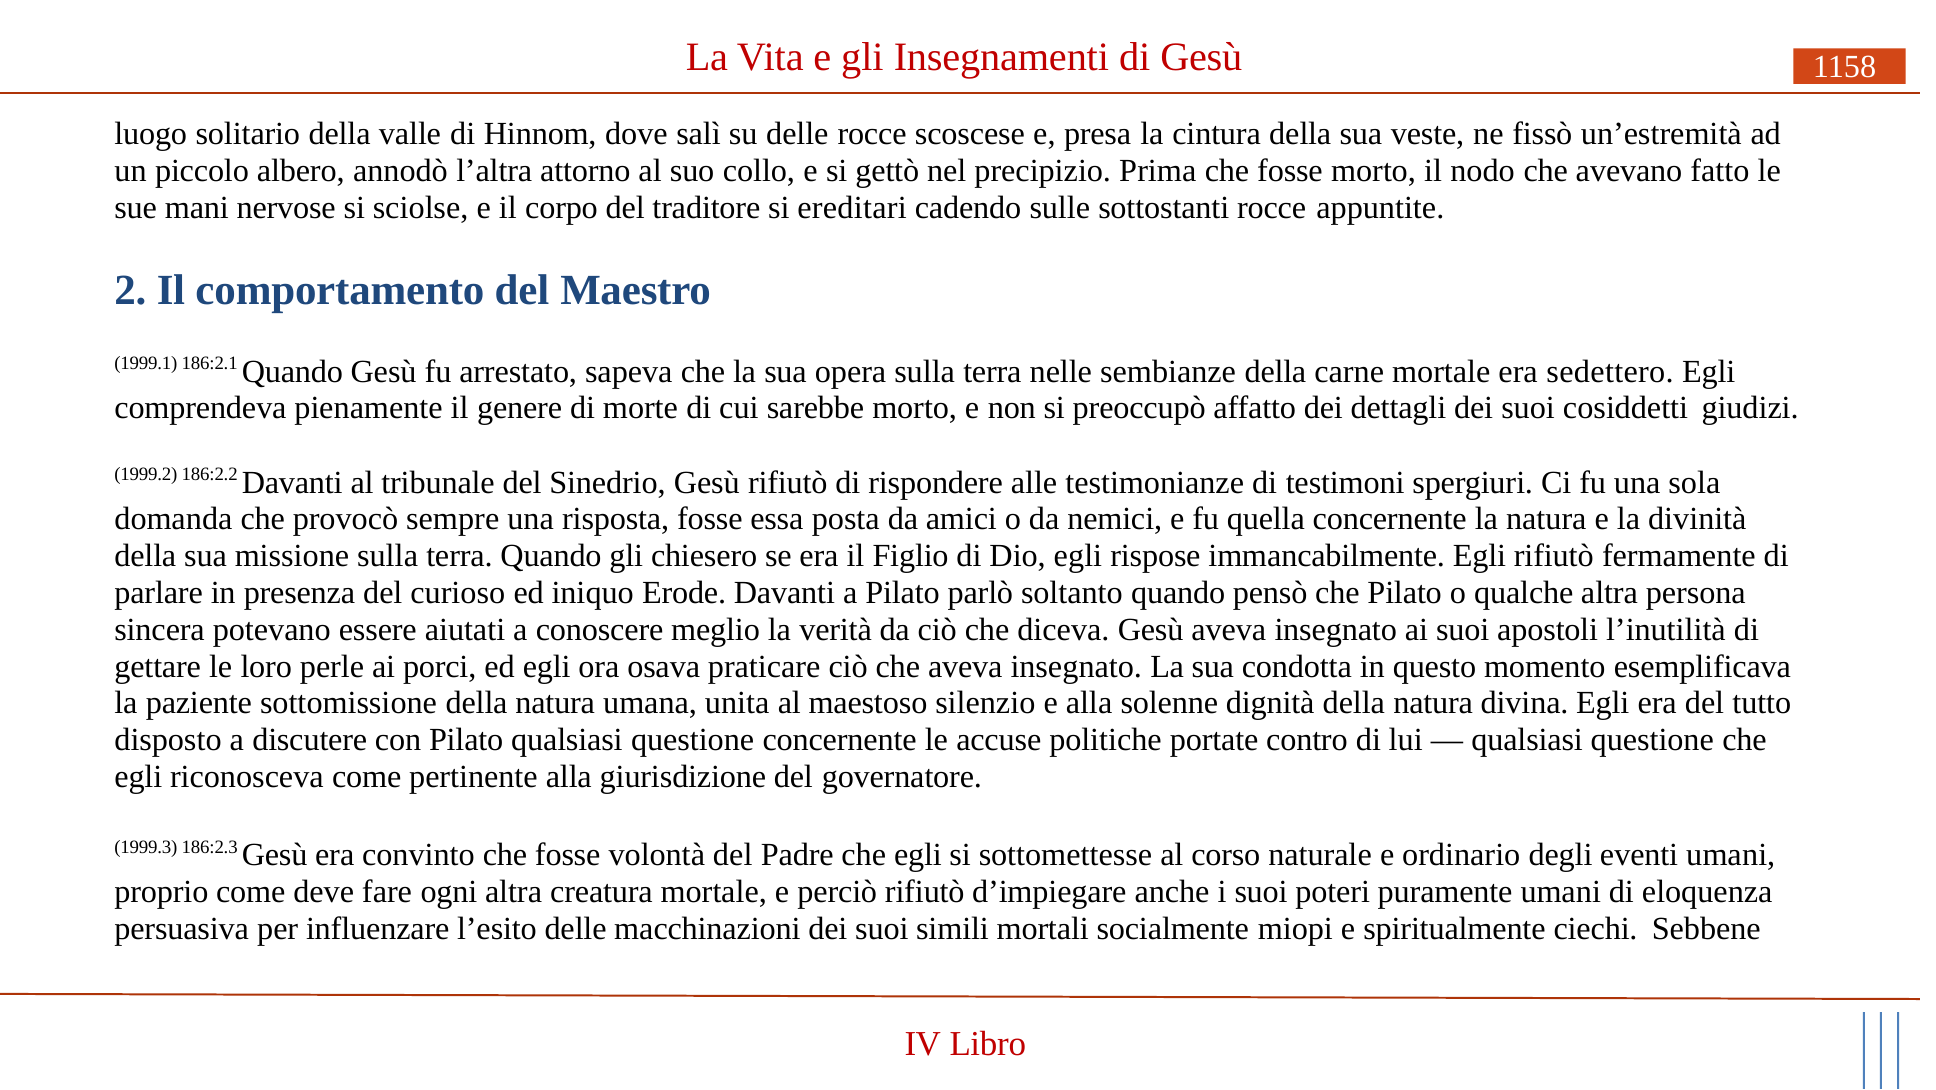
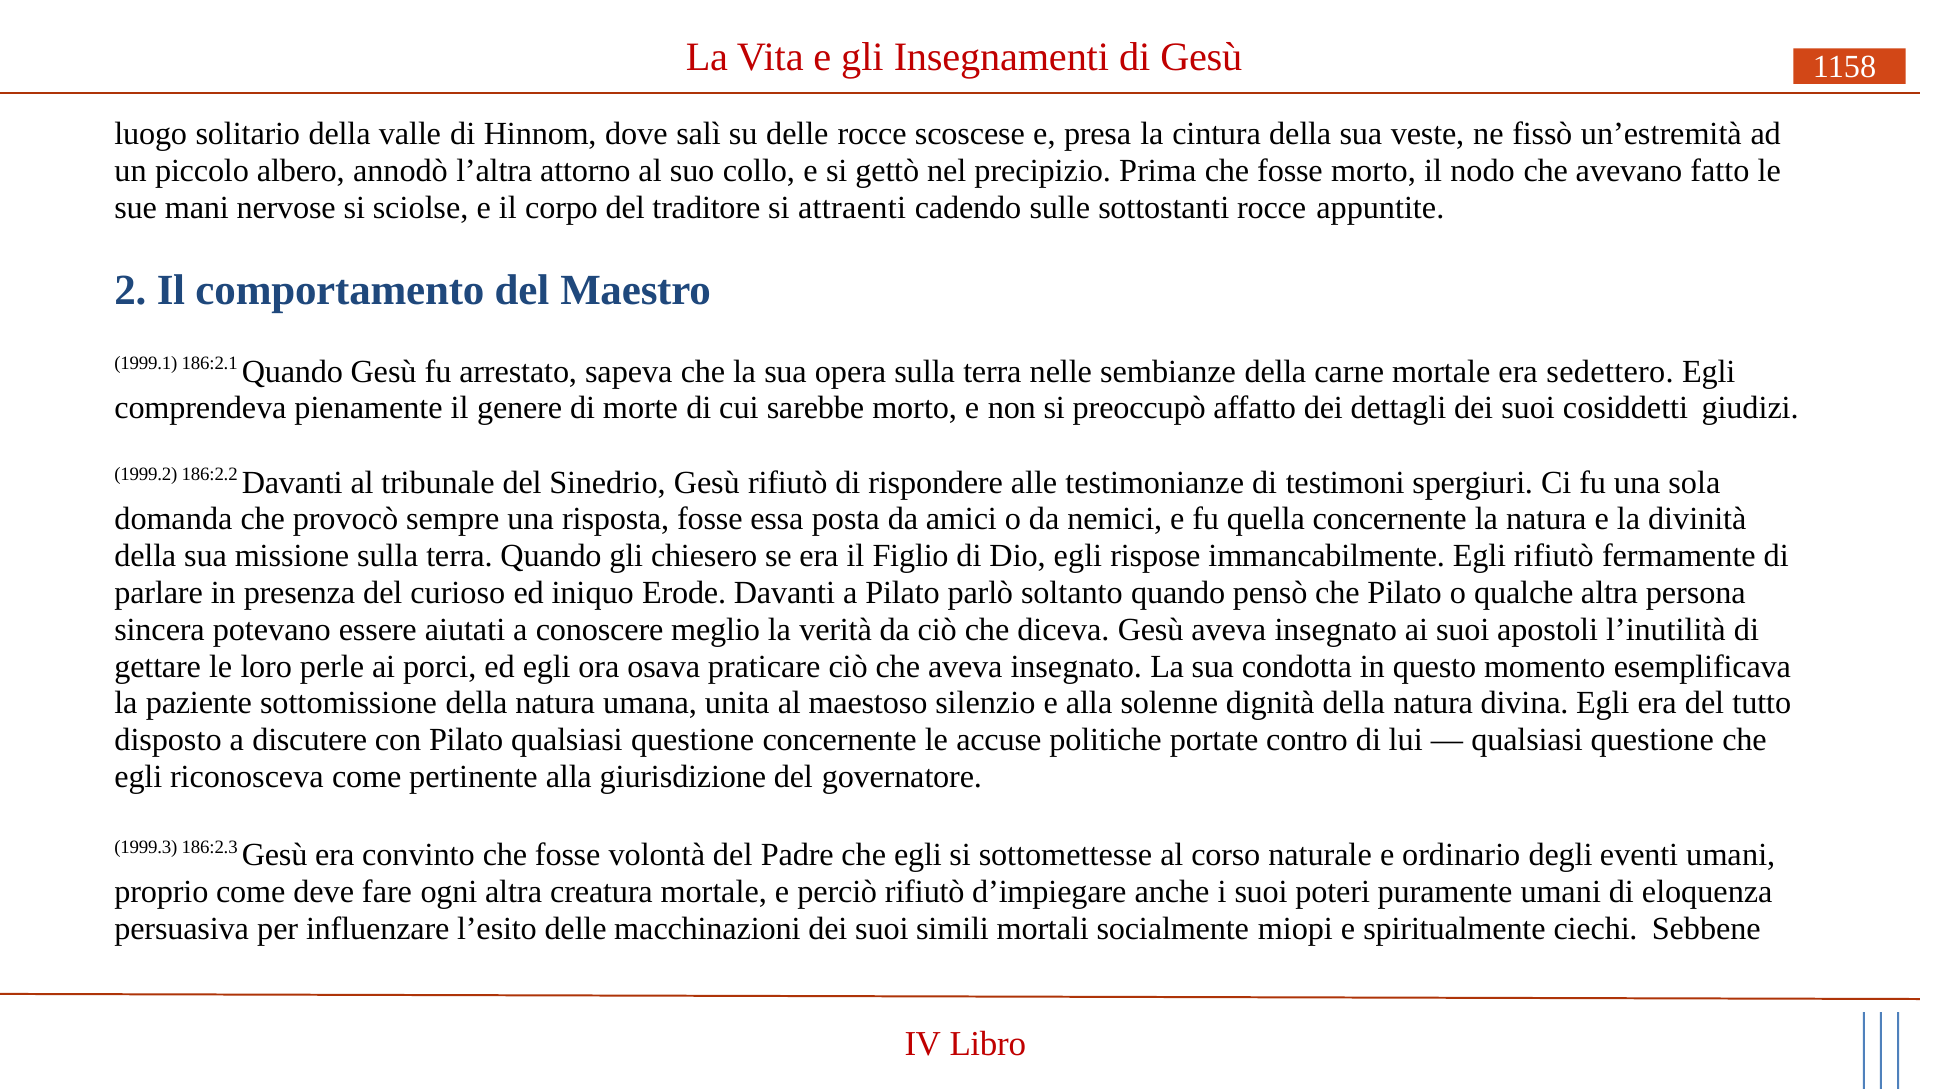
ereditari: ereditari -> attraenti
